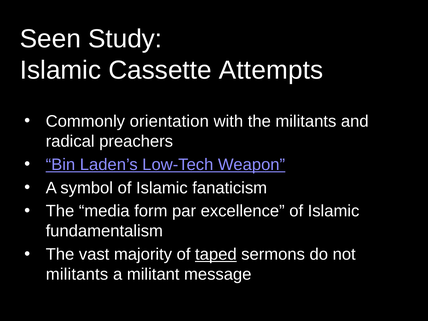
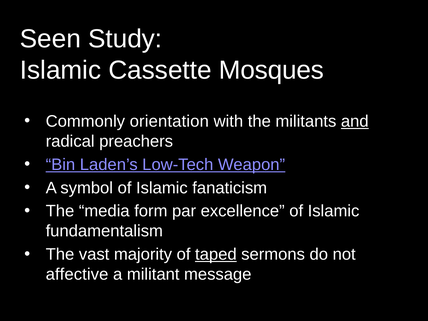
Attempts: Attempts -> Mosques
and underline: none -> present
militants at (77, 274): militants -> affective
